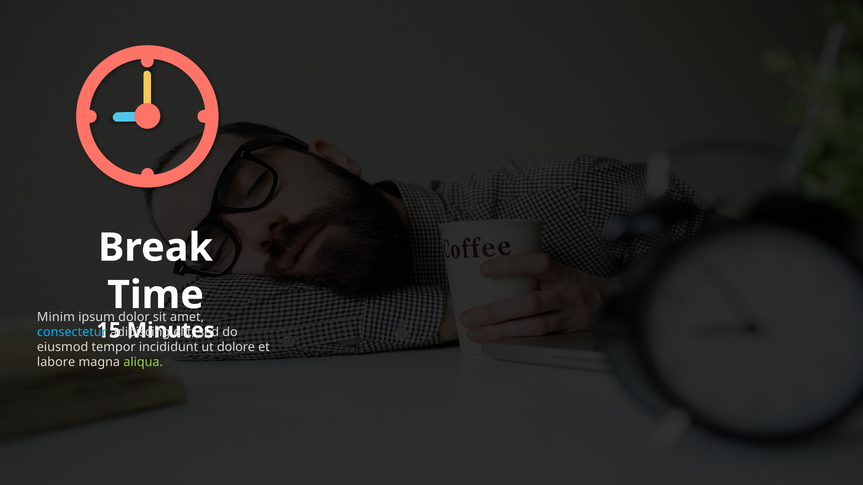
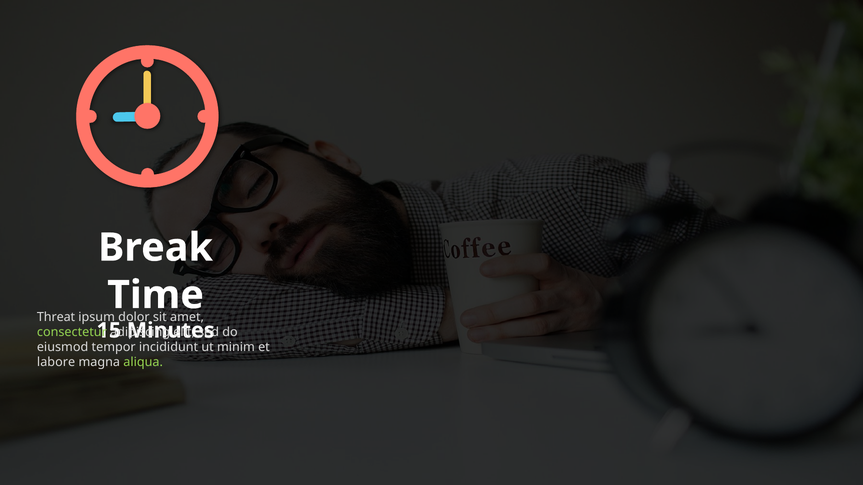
Minim: Minim -> Threat
consectetur colour: light blue -> light green
dolore: dolore -> minim
